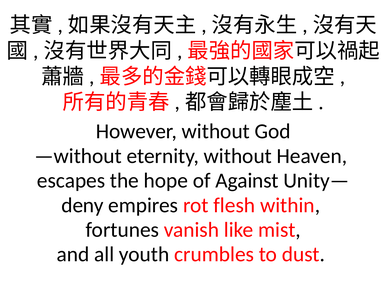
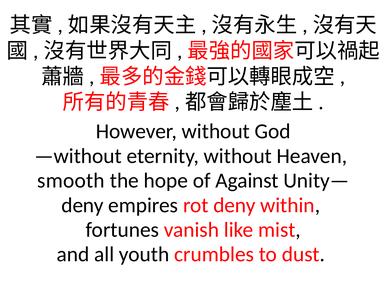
escapes: escapes -> smooth
rot flesh: flesh -> deny
